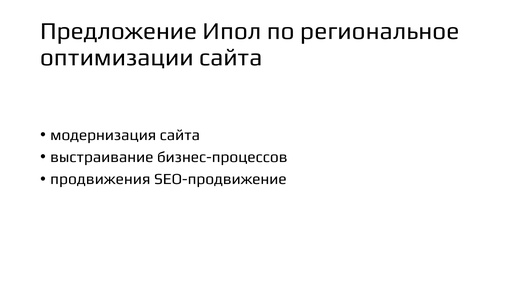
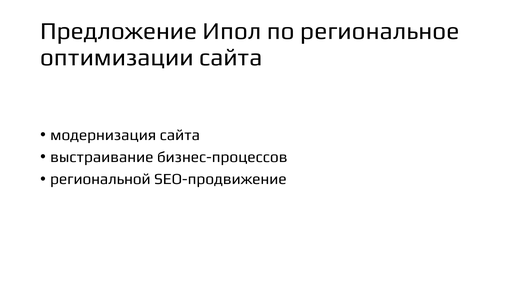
продвижения: продвижения -> региональной
